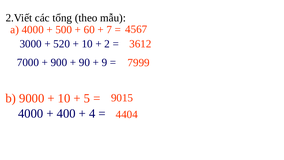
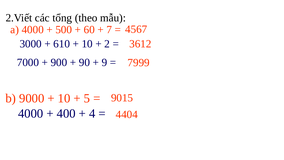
520: 520 -> 610
